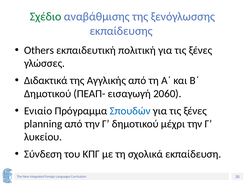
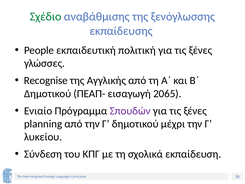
Others: Others -> People
Διδακτικά: Διδακτικά -> Recognise
2060: 2060 -> 2065
Σπουδών colour: blue -> purple
